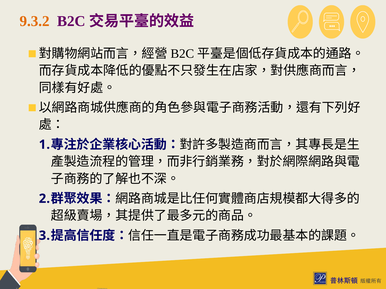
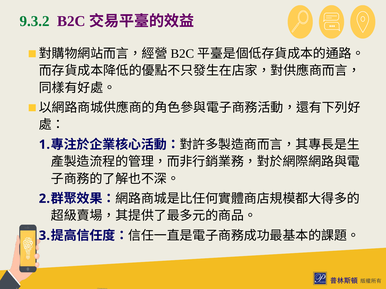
9.3.2 colour: orange -> green
